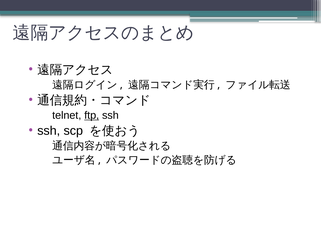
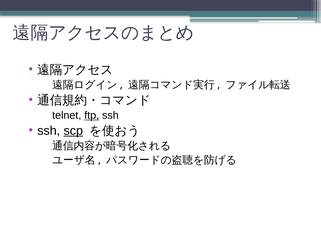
scp underline: none -> present
